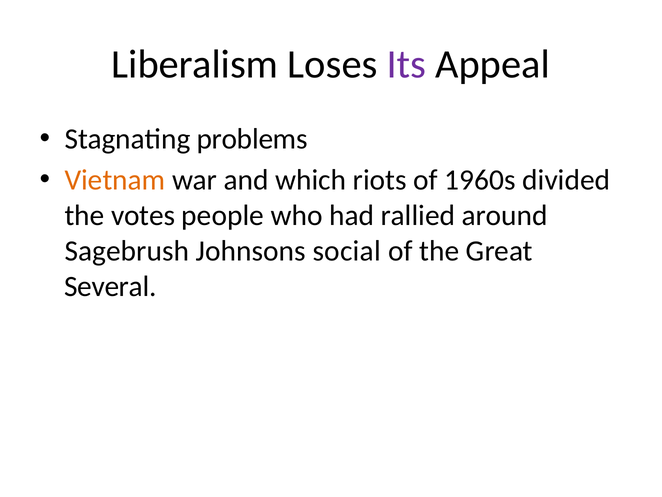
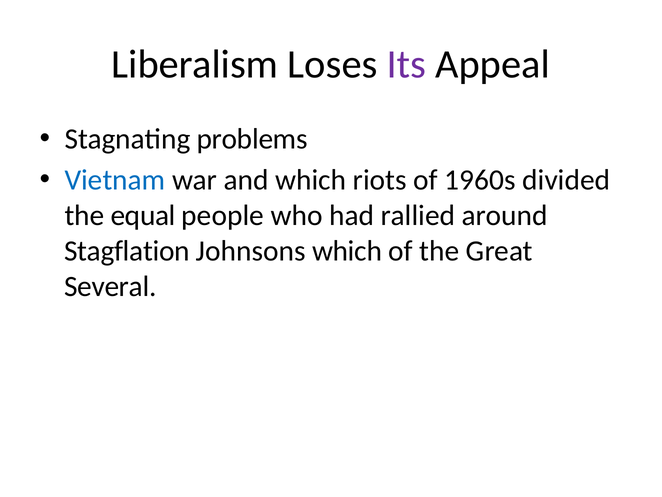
Vietnam colour: orange -> blue
votes: votes -> equal
Sagebrush: Sagebrush -> Stagflation
Johnsons social: social -> which
